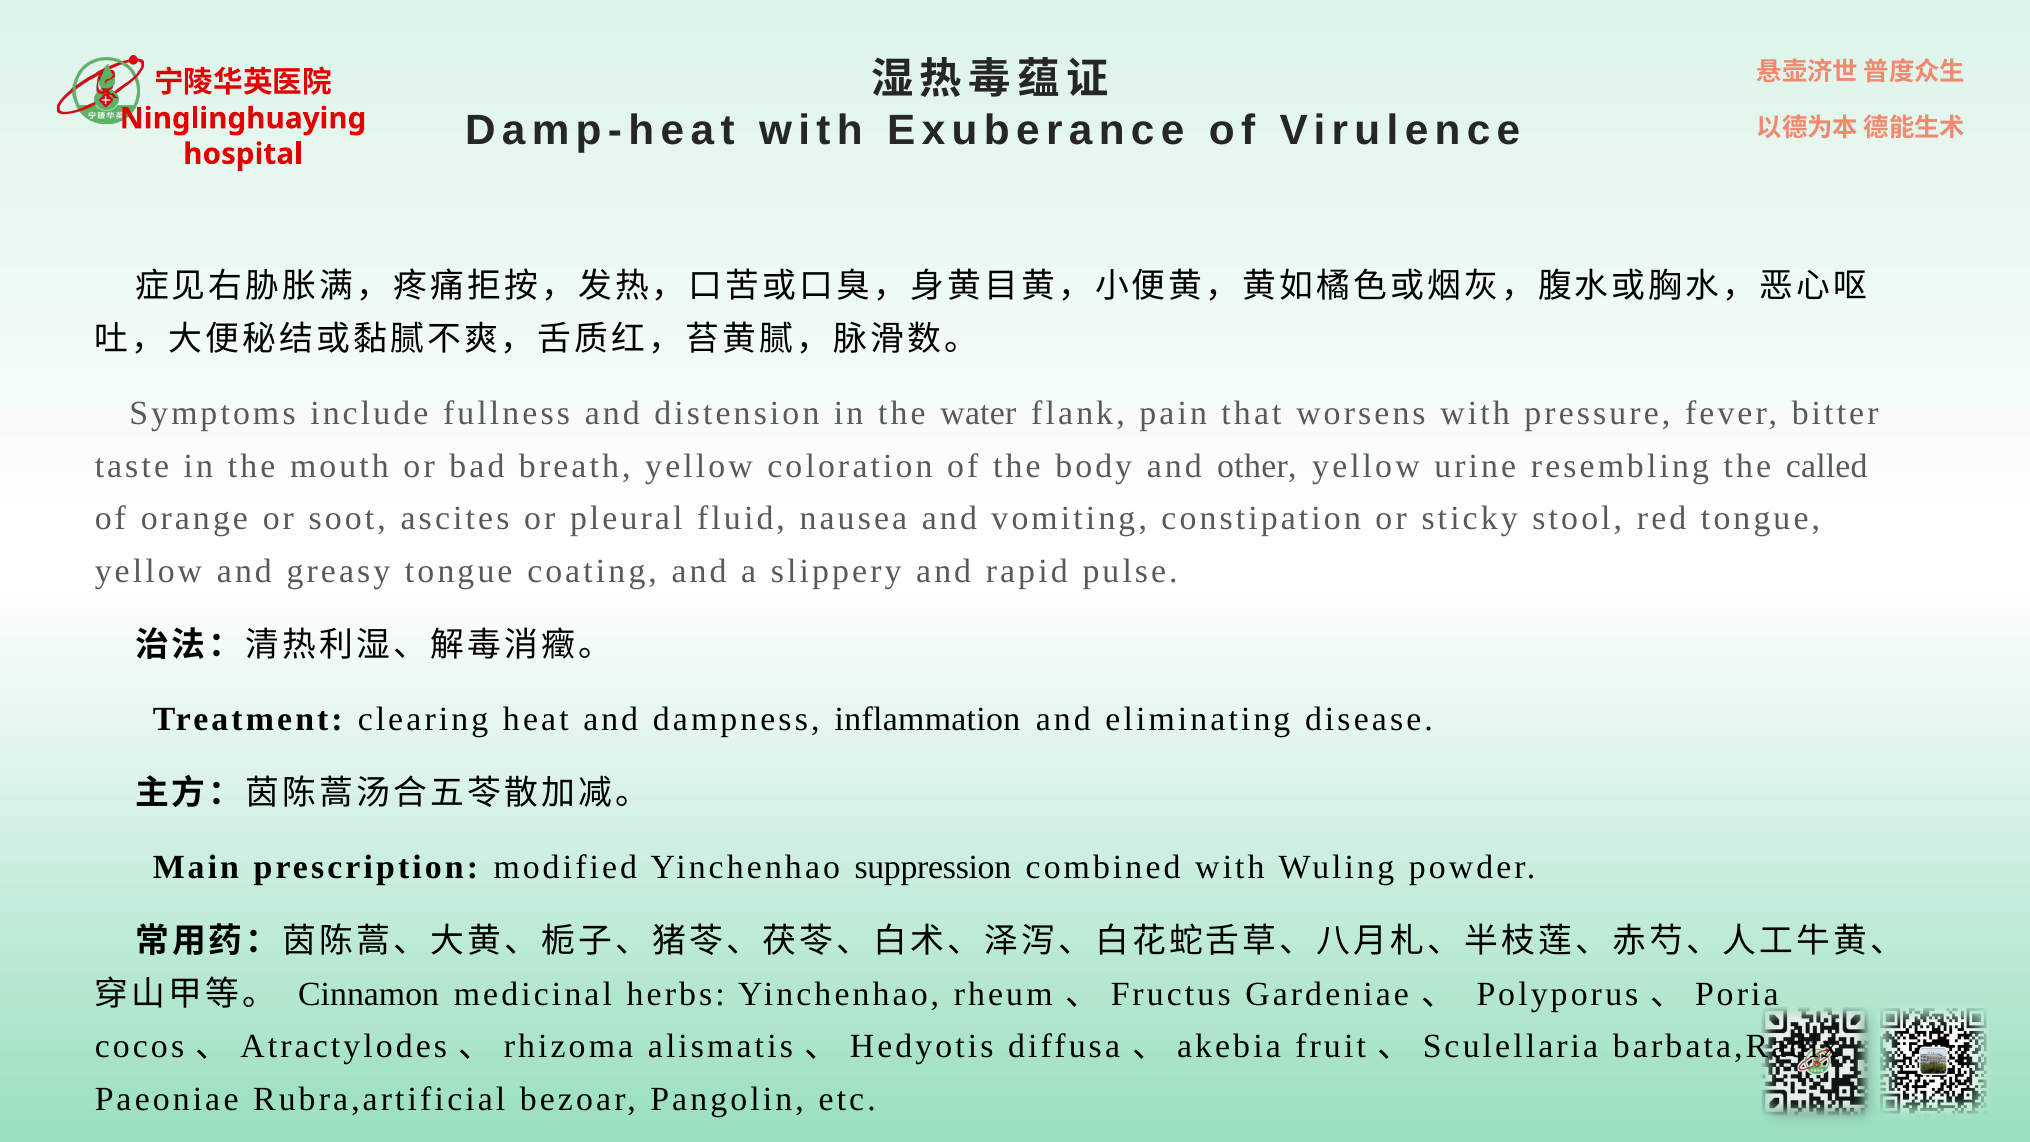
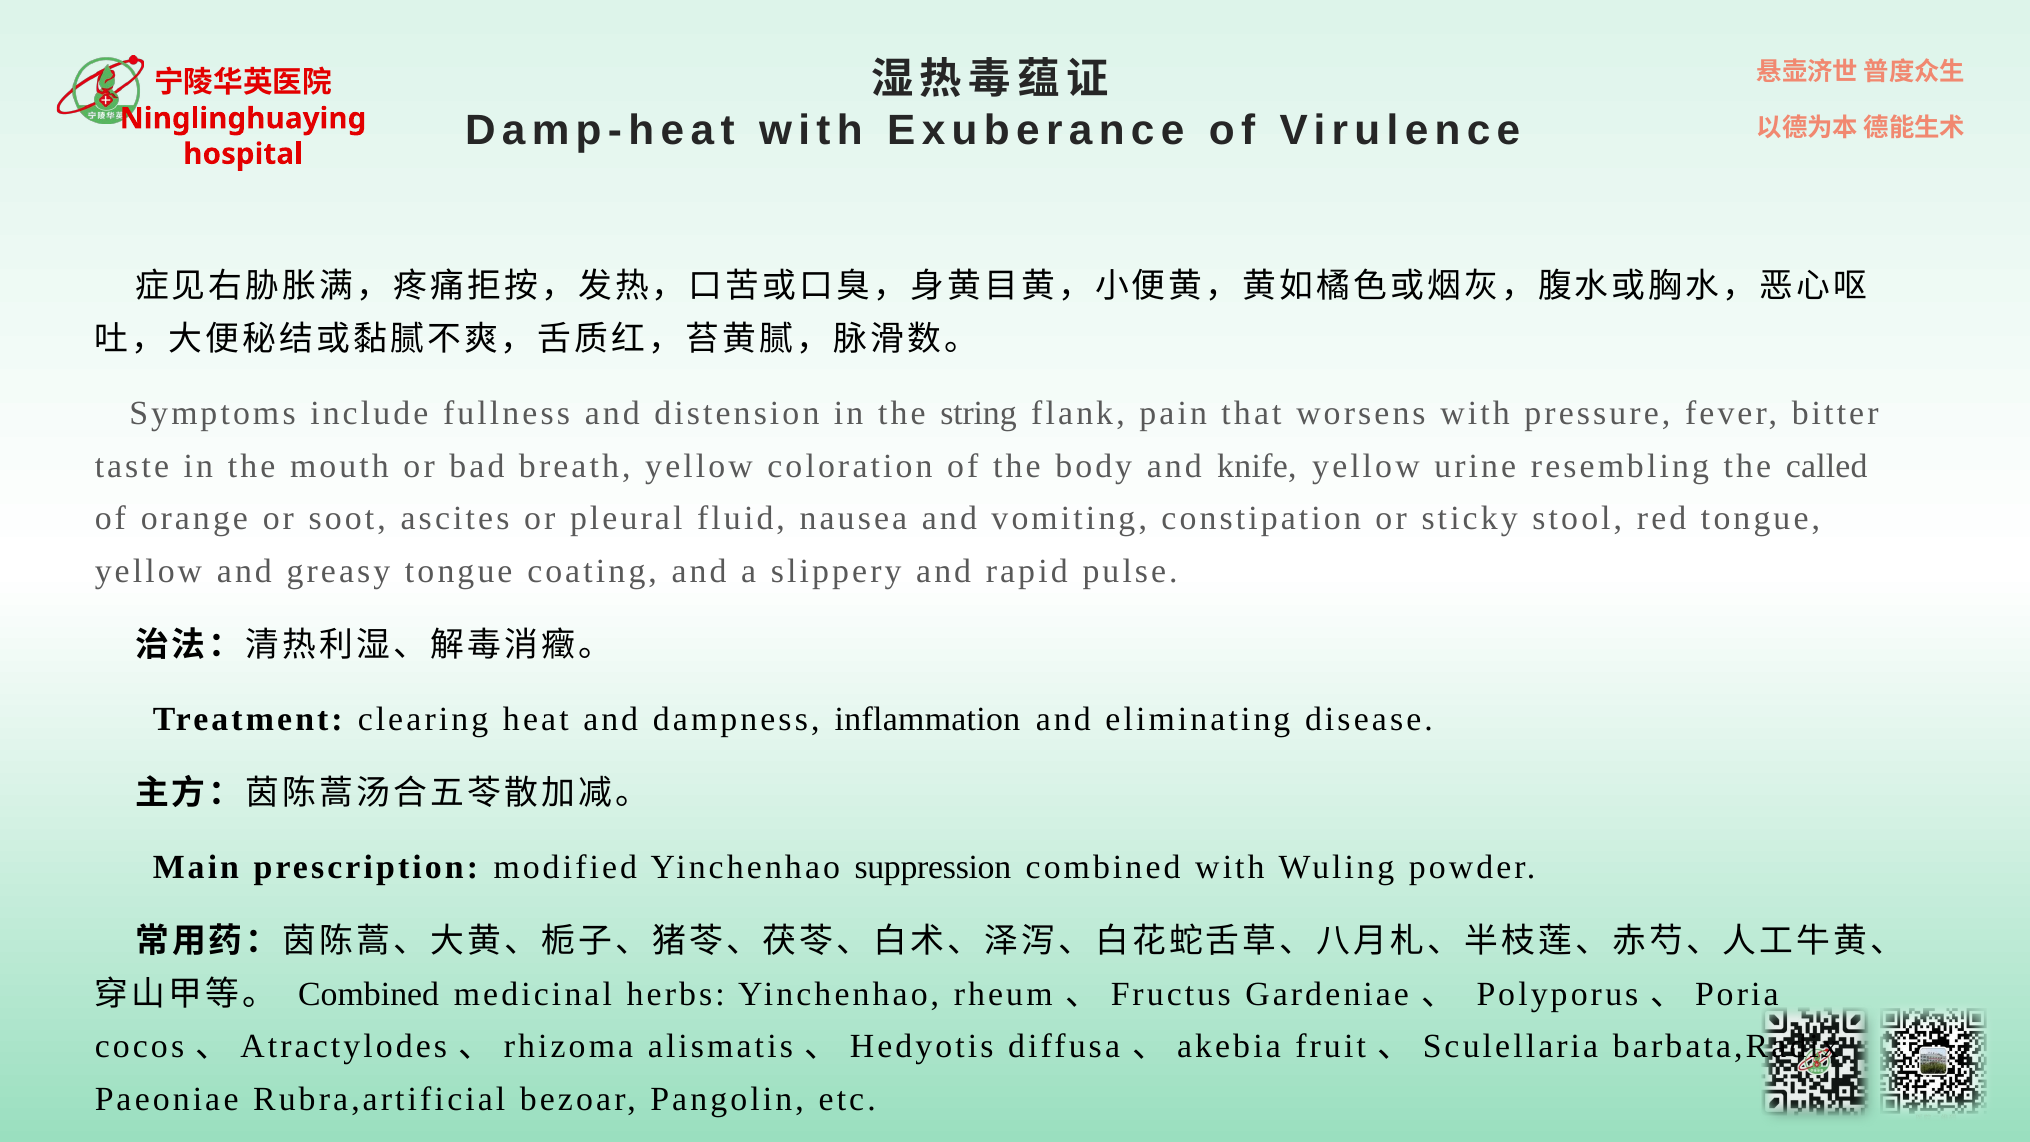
water: water -> string
other: other -> knife
Cinnamon at (369, 994): Cinnamon -> Combined
